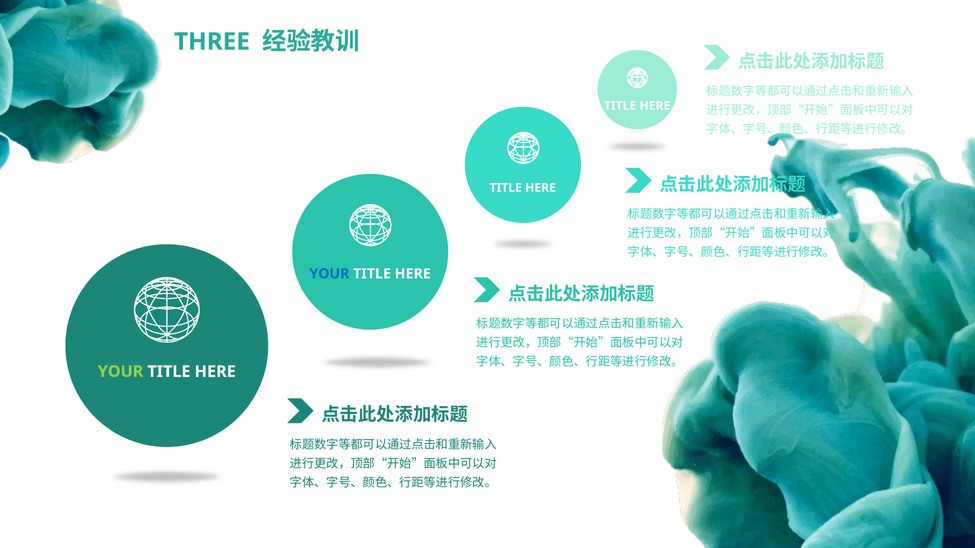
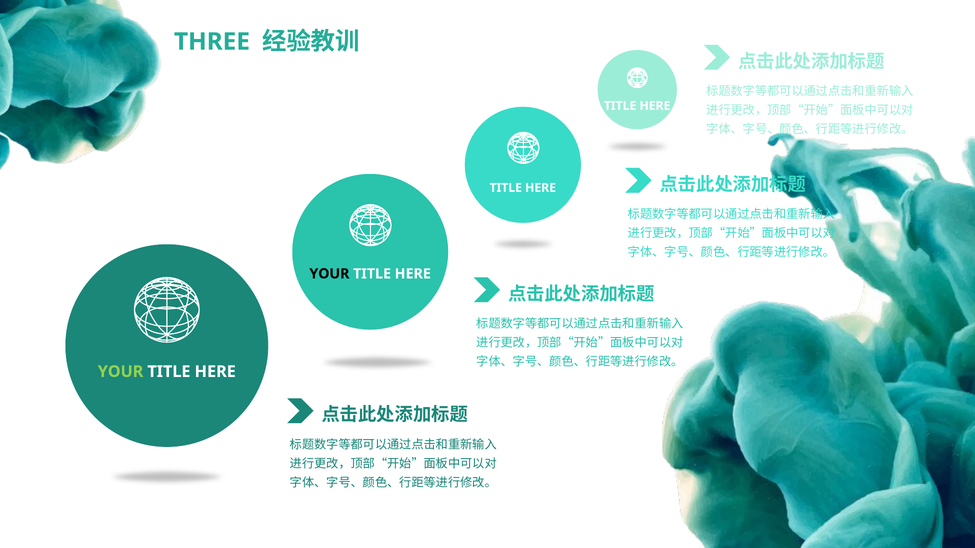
YOUR at (329, 274) colour: blue -> black
